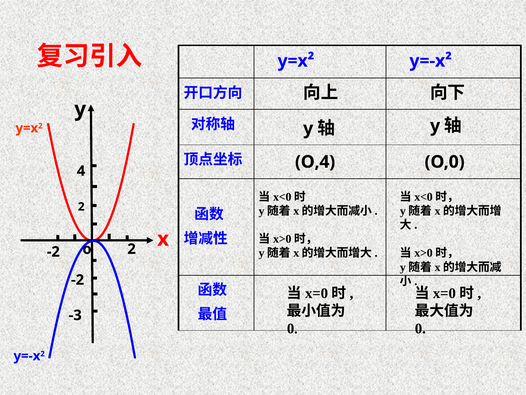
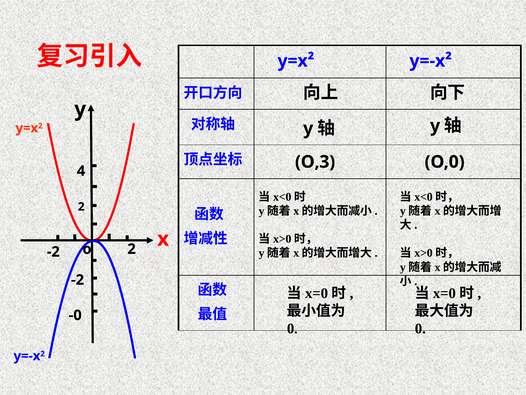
O,4: O,4 -> O,3
-3: -3 -> -0
